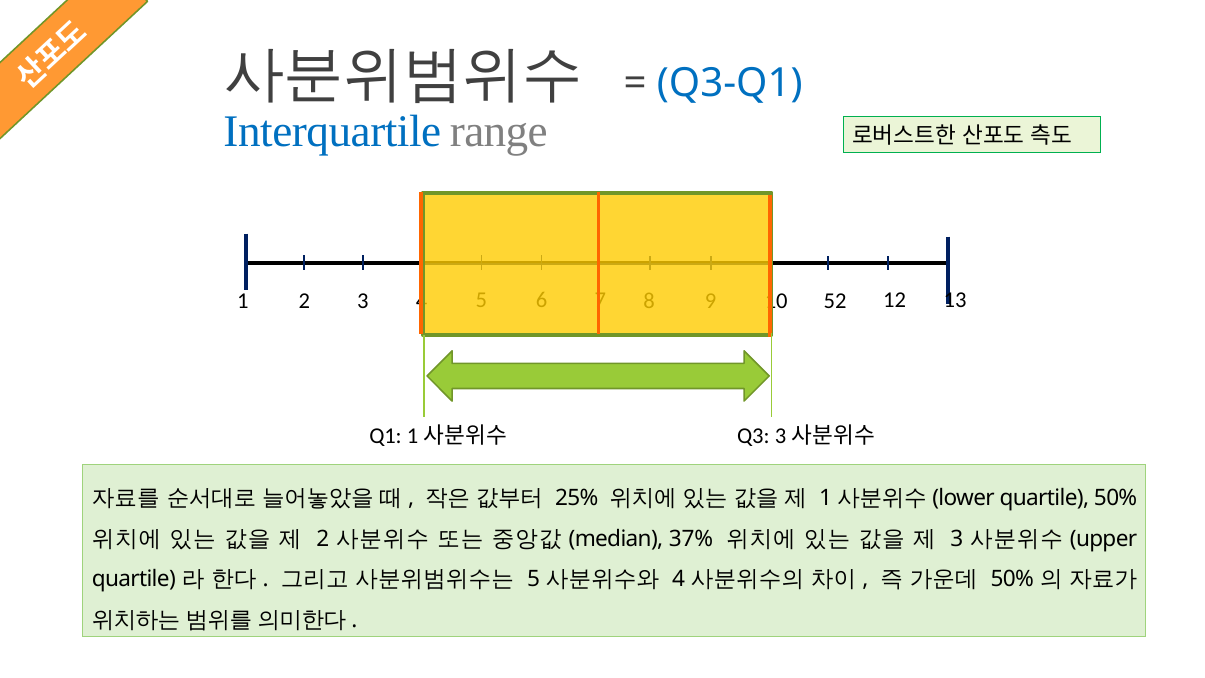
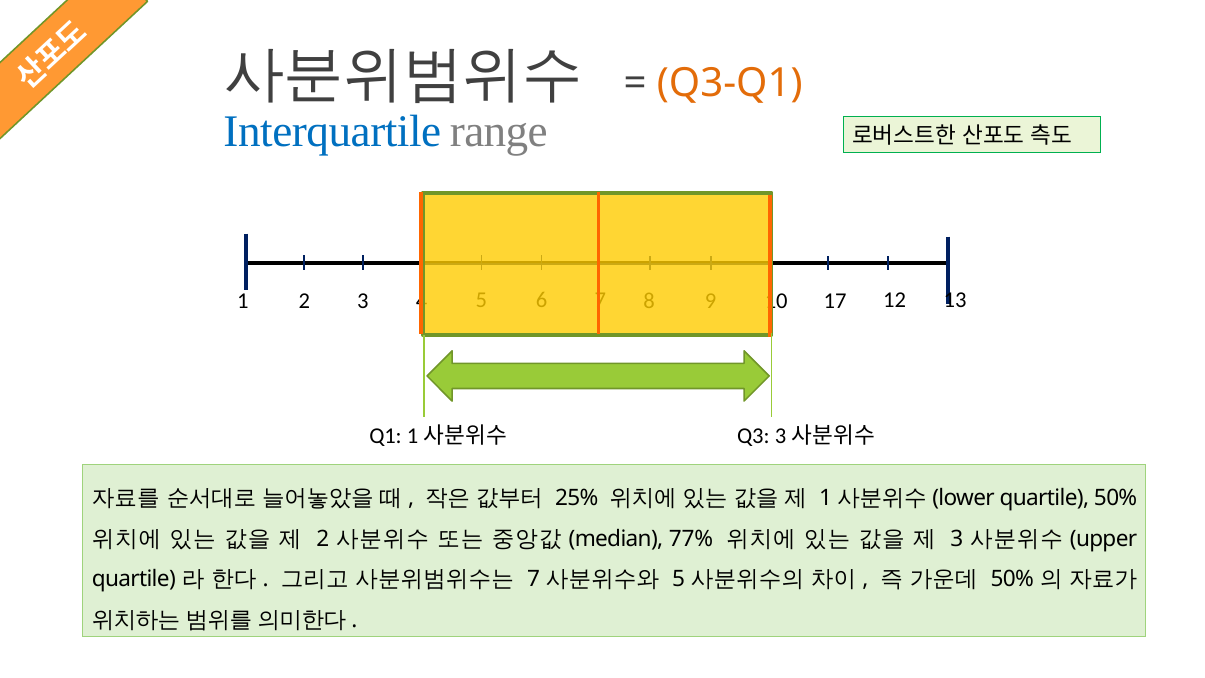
Q3-Q1 colour: blue -> orange
52: 52 -> 17
37%: 37% -> 77%
5 at (534, 579): 5 -> 7
4 at (679, 579): 4 -> 5
